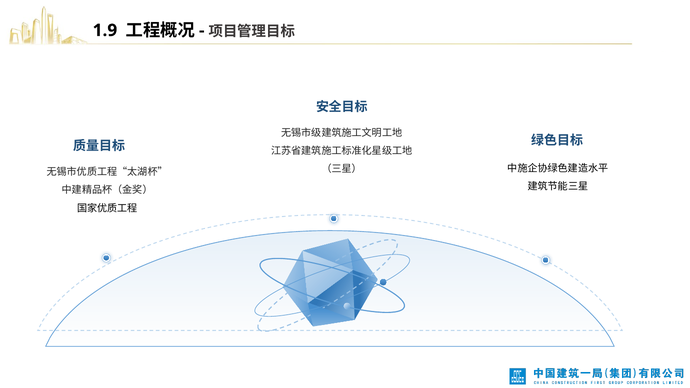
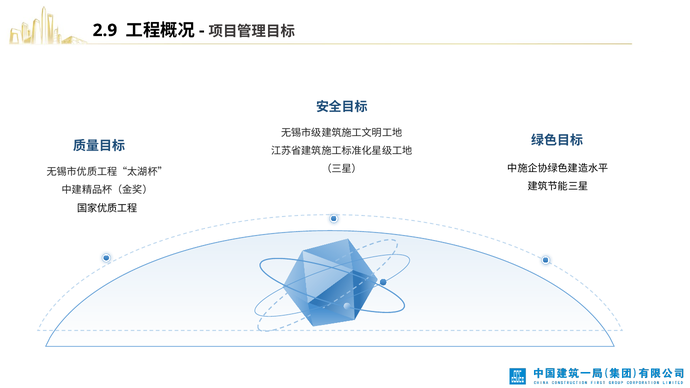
1.9: 1.9 -> 2.9
